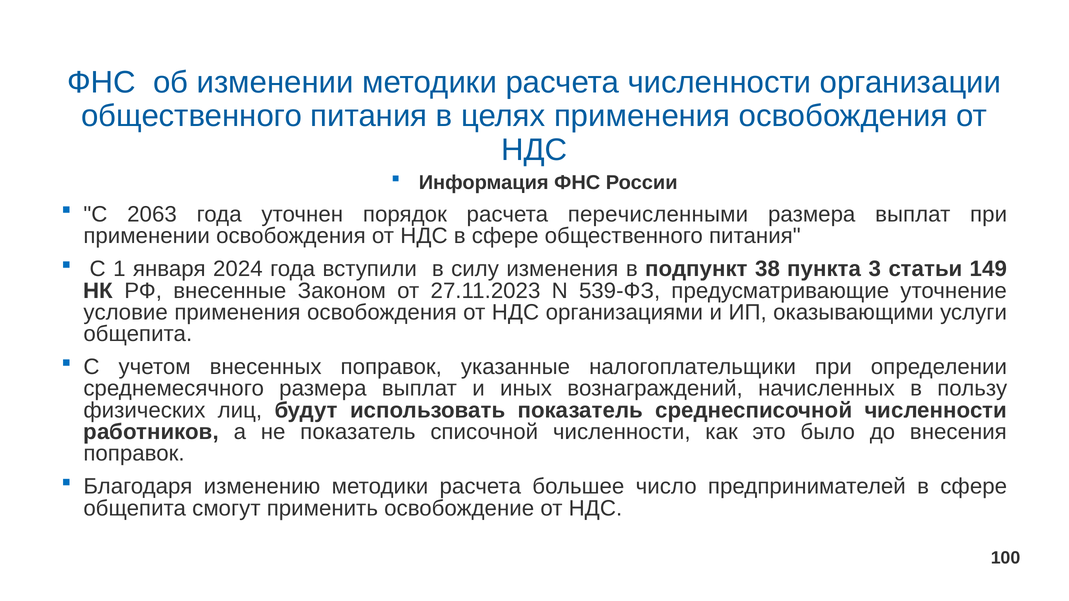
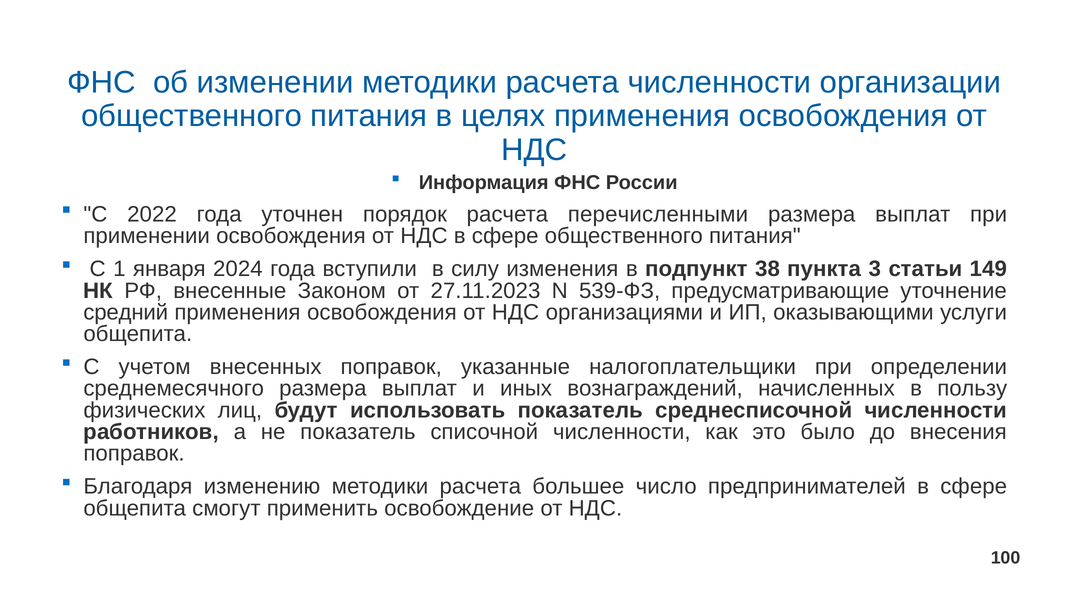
2063: 2063 -> 2022
условие: условие -> средний
